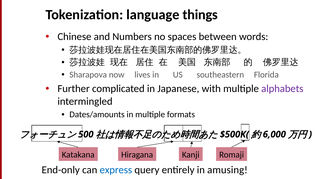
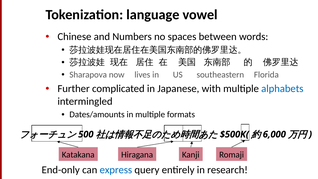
things: things -> vowel
alphabets colour: purple -> blue
amusing: amusing -> research
